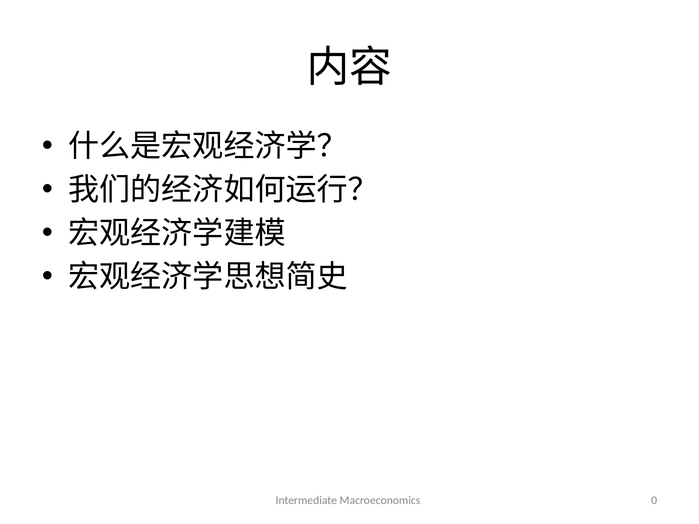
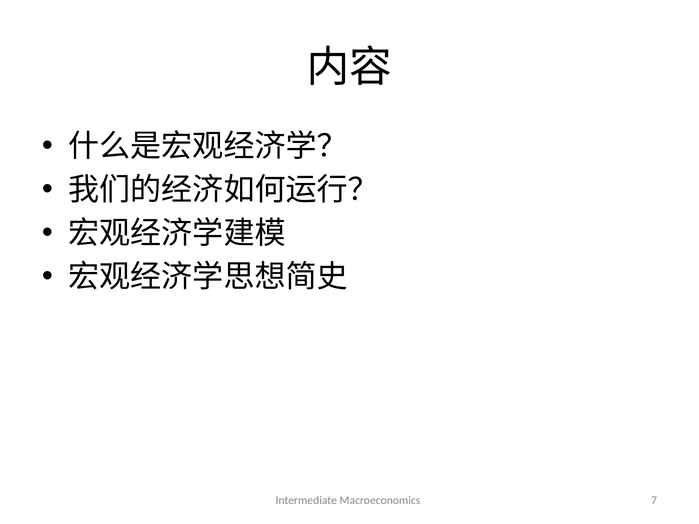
0: 0 -> 7
